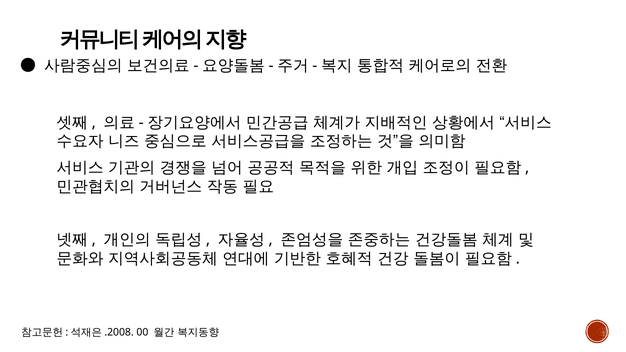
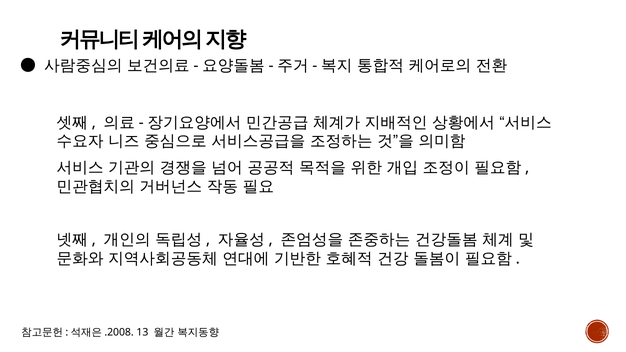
00: 00 -> 13
